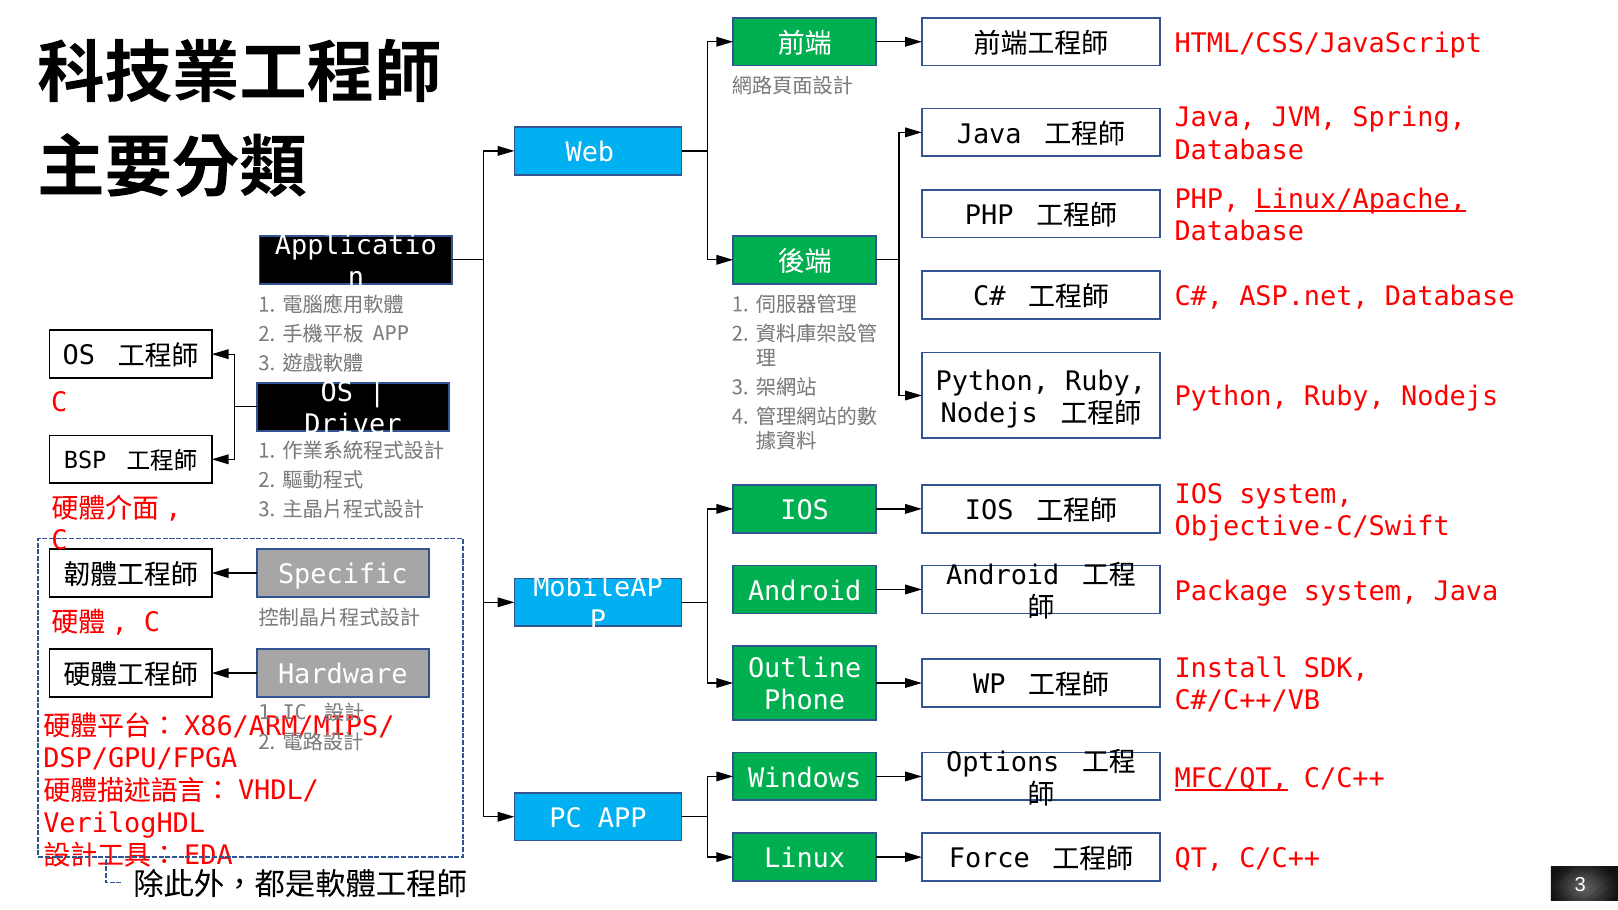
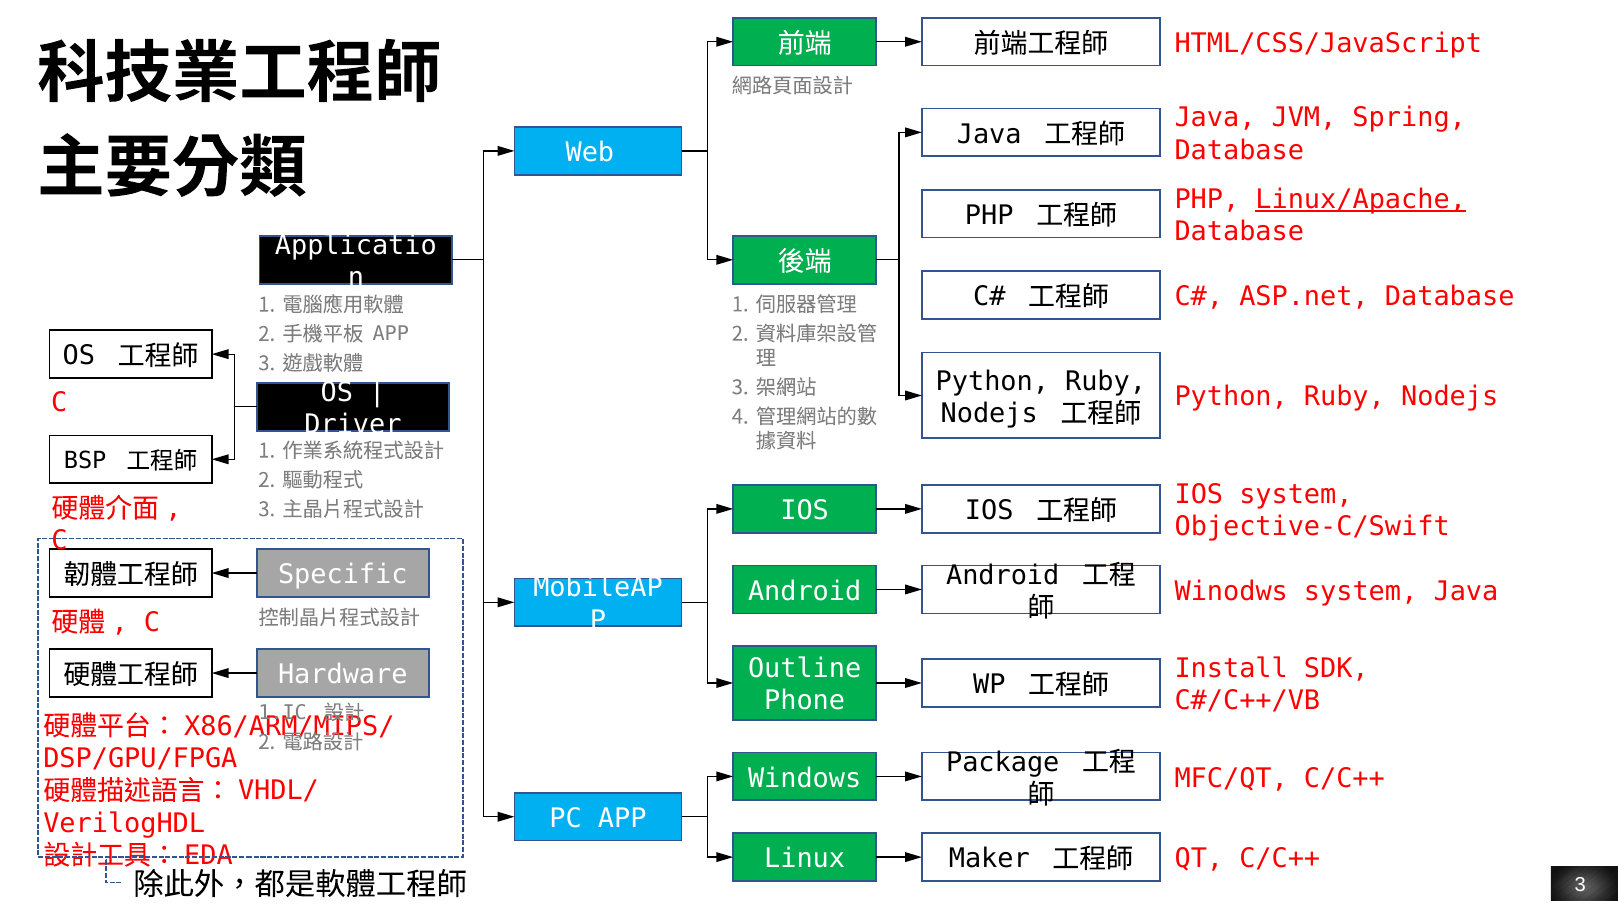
Package: Package -> Winodws
Options: Options -> Package
MFC/QT underline: present -> none
Force: Force -> Maker
